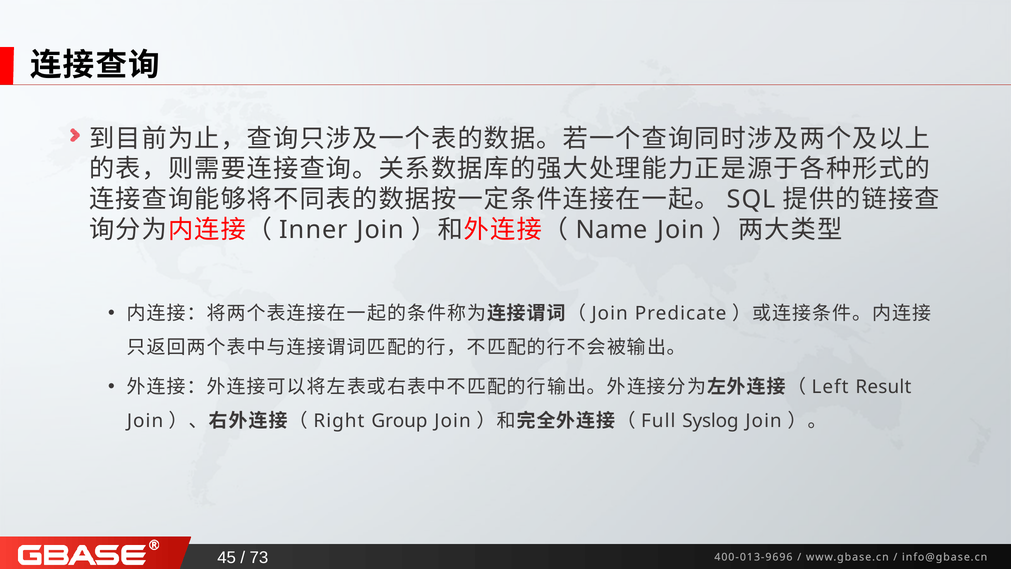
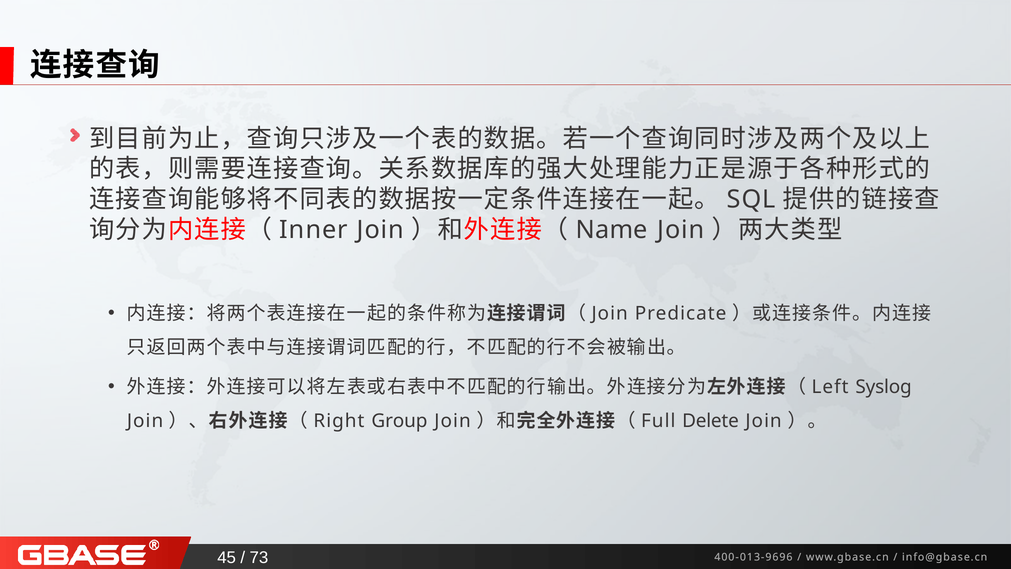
Result: Result -> Syslog
Syslog: Syslog -> Delete
